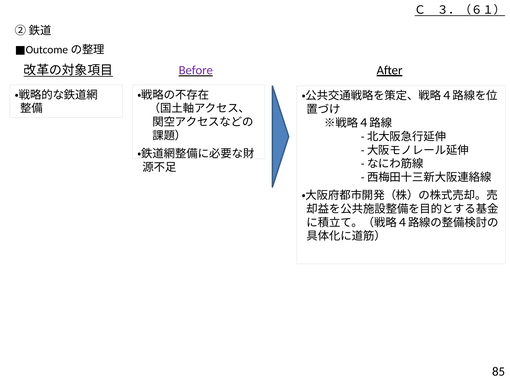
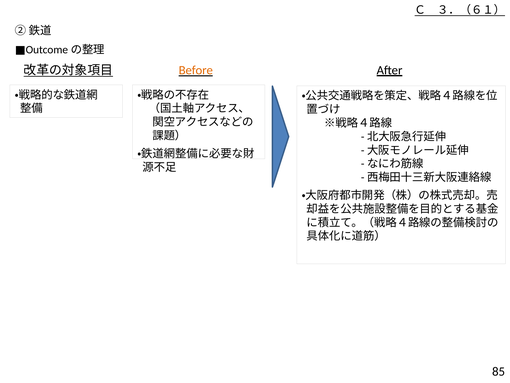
Before colour: purple -> orange
